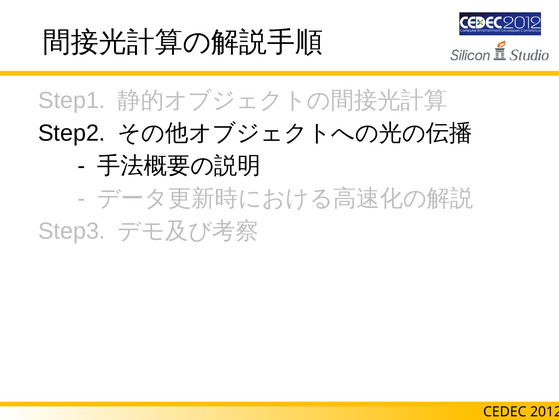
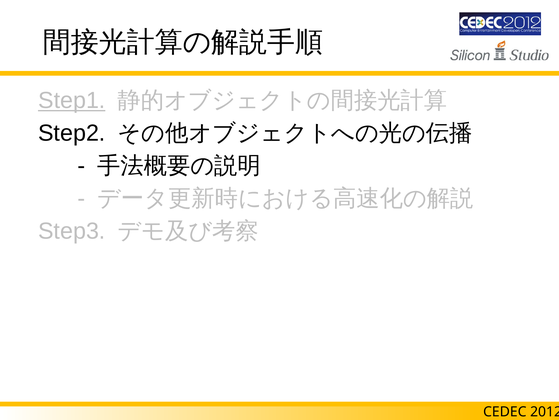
Step1 underline: none -> present
